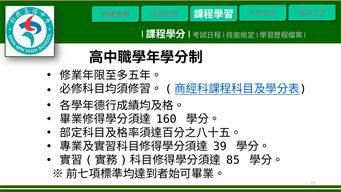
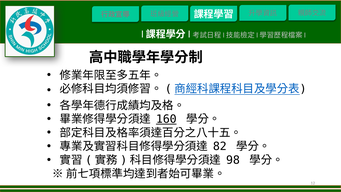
160 underline: none -> present
39: 39 -> 82
85: 85 -> 98
